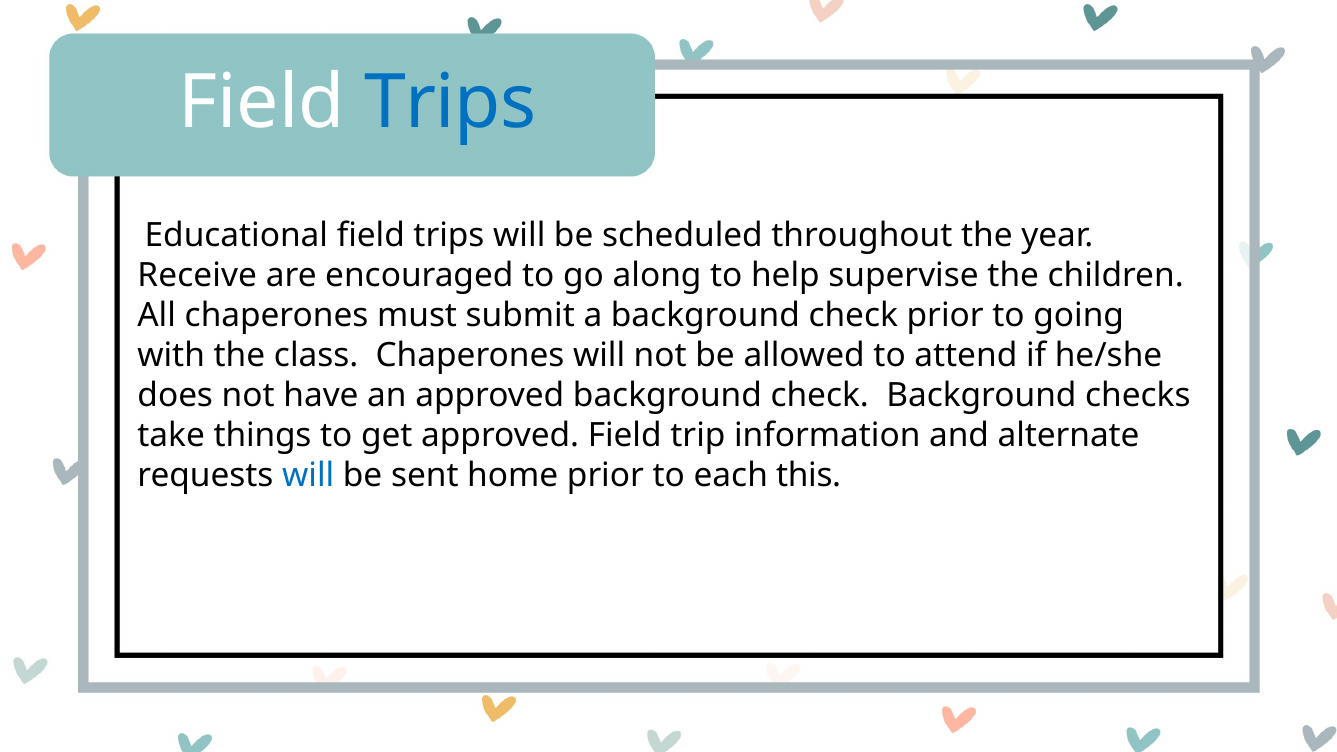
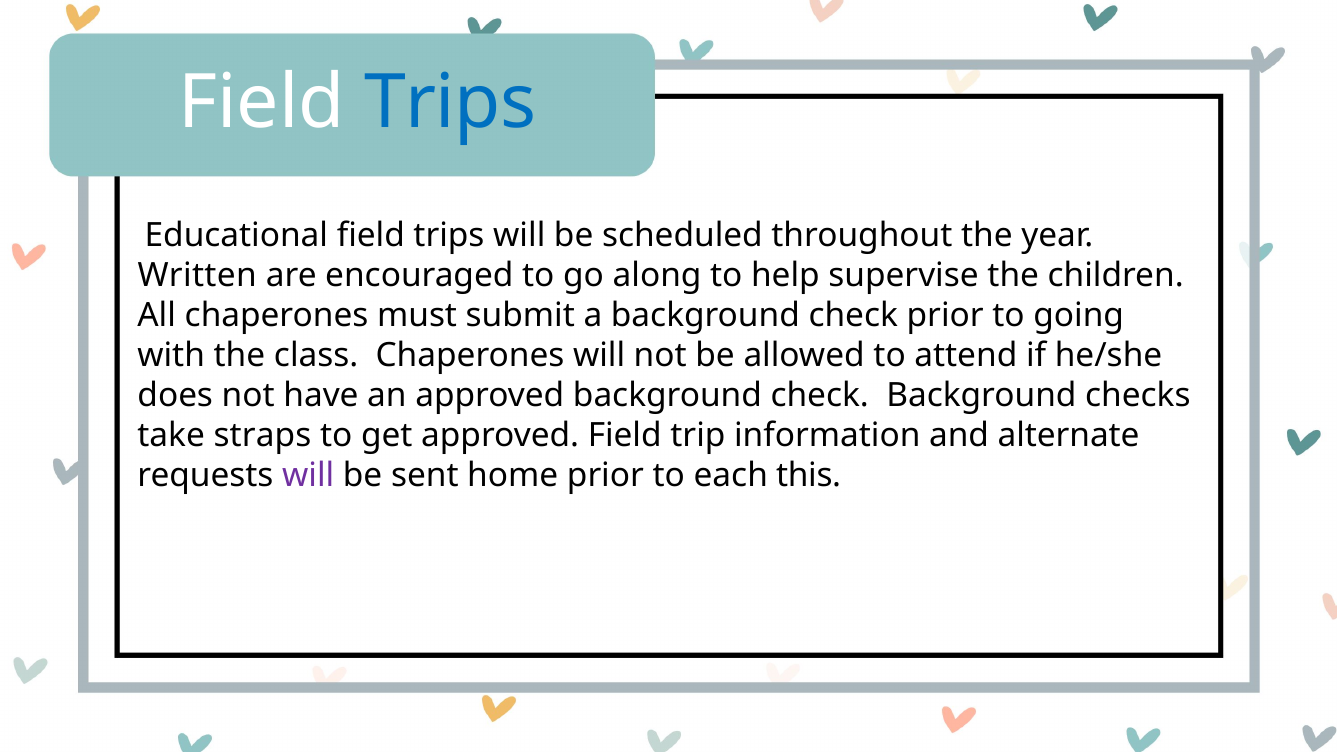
Receive: Receive -> Written
things: things -> straps
will at (308, 476) colour: blue -> purple
